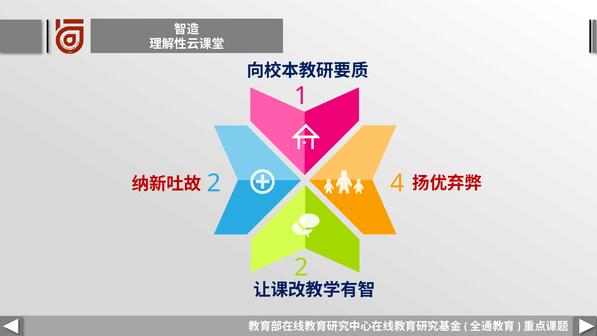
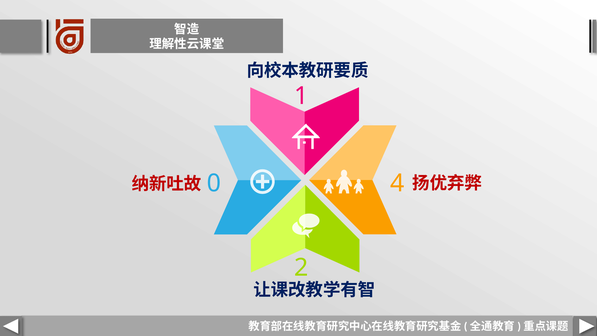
2 at (214, 183): 2 -> 0
